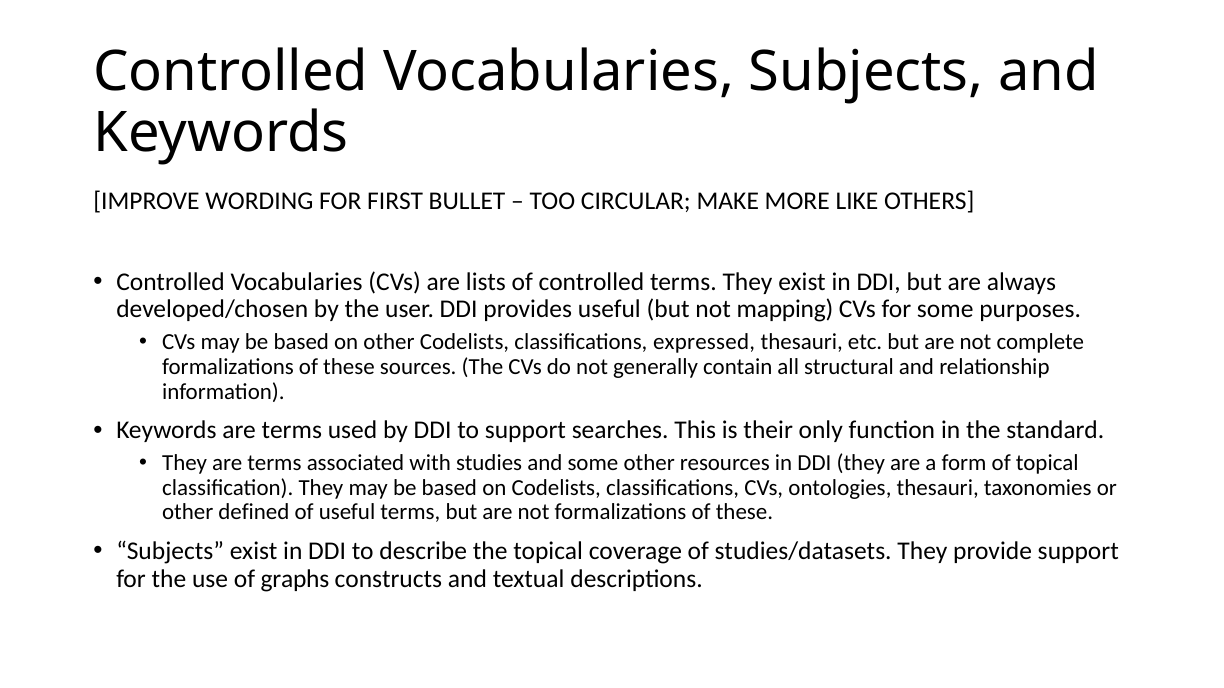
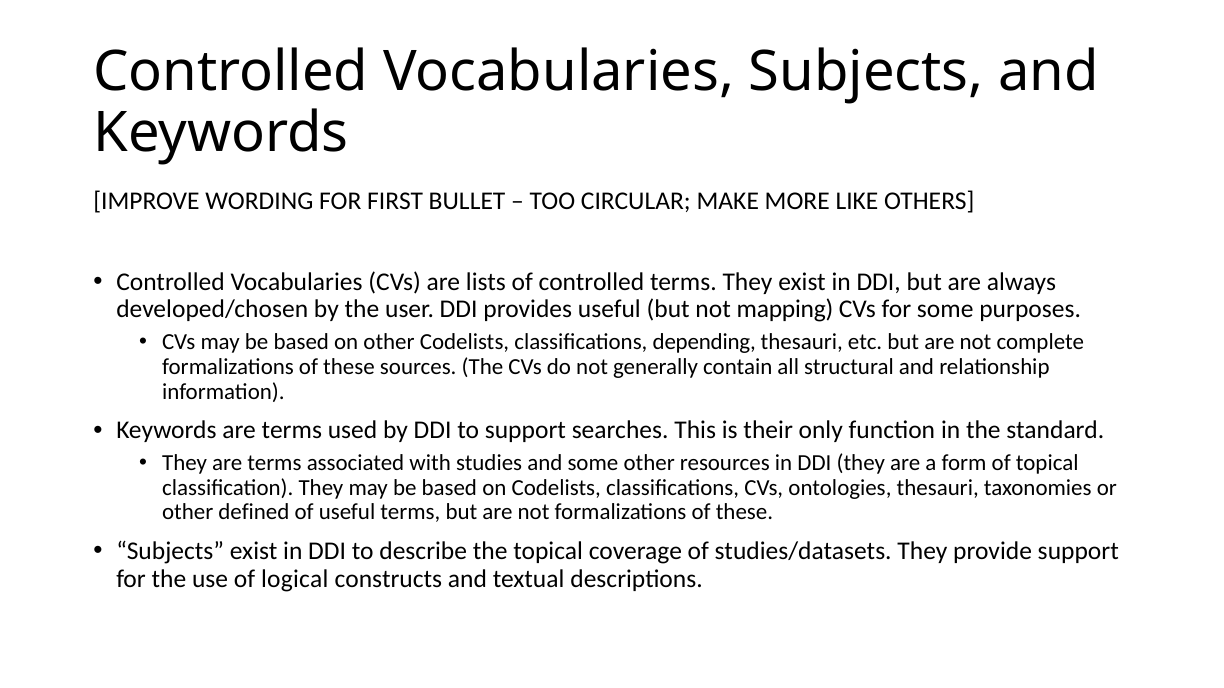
expressed: expressed -> depending
graphs: graphs -> logical
